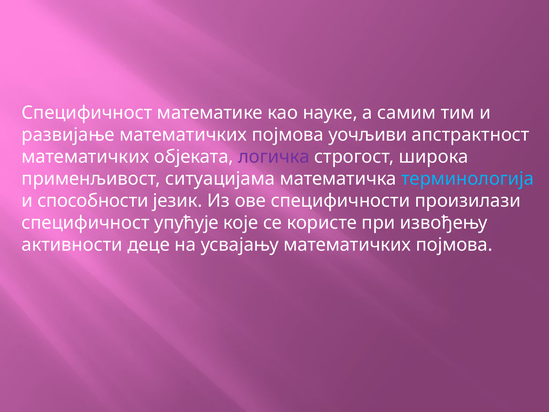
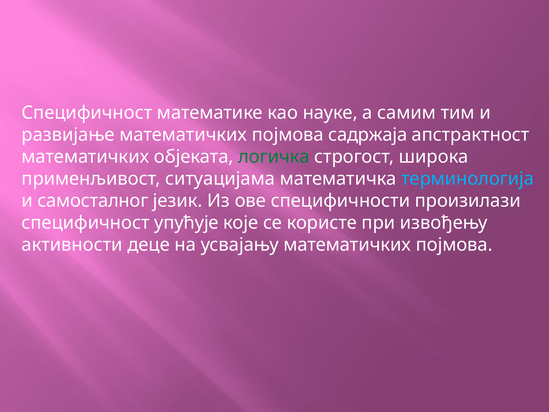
уочљиви: уочљиви -> садржаја
логичка colour: purple -> green
способности: способности -> самосталног
